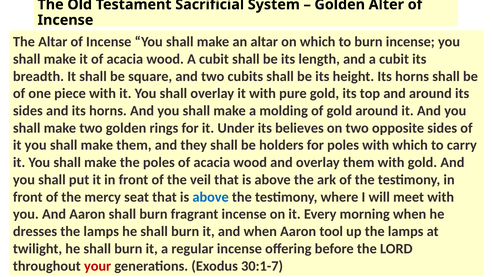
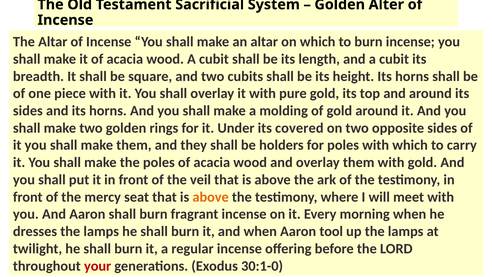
believes: believes -> covered
above at (211, 197) colour: blue -> orange
30:1-7: 30:1-7 -> 30:1-0
